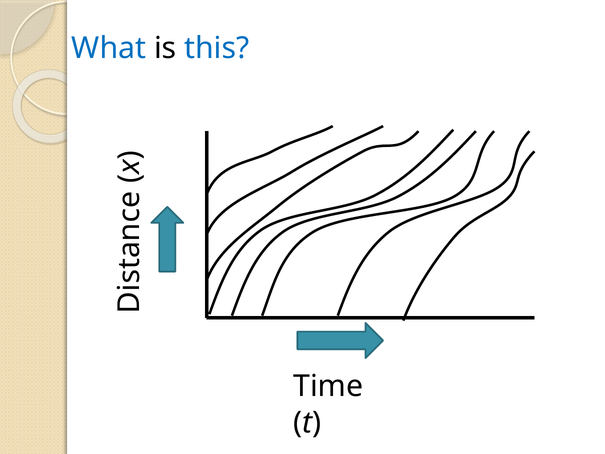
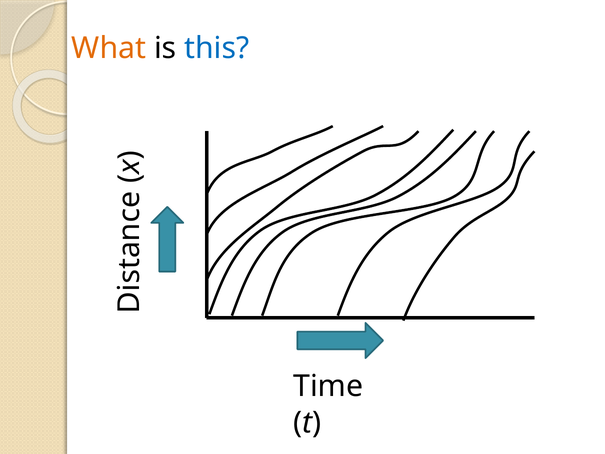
What colour: blue -> orange
